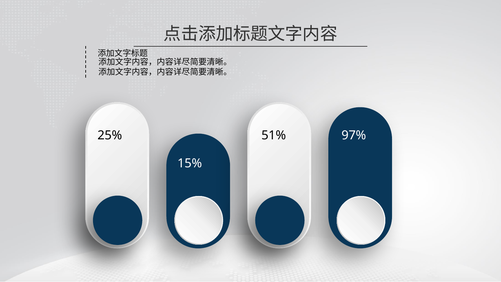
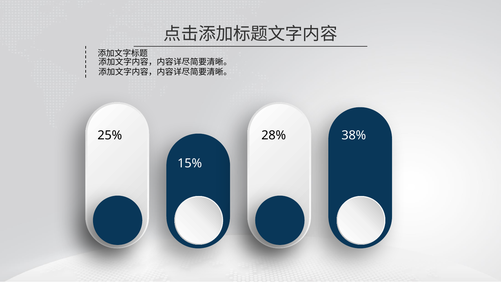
51%: 51% -> 28%
97%: 97% -> 38%
